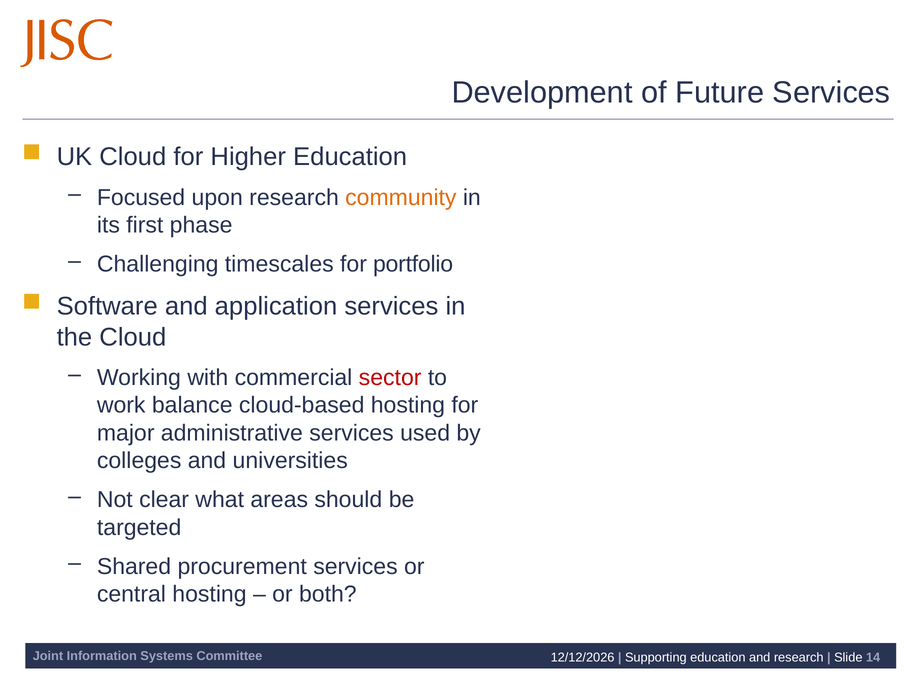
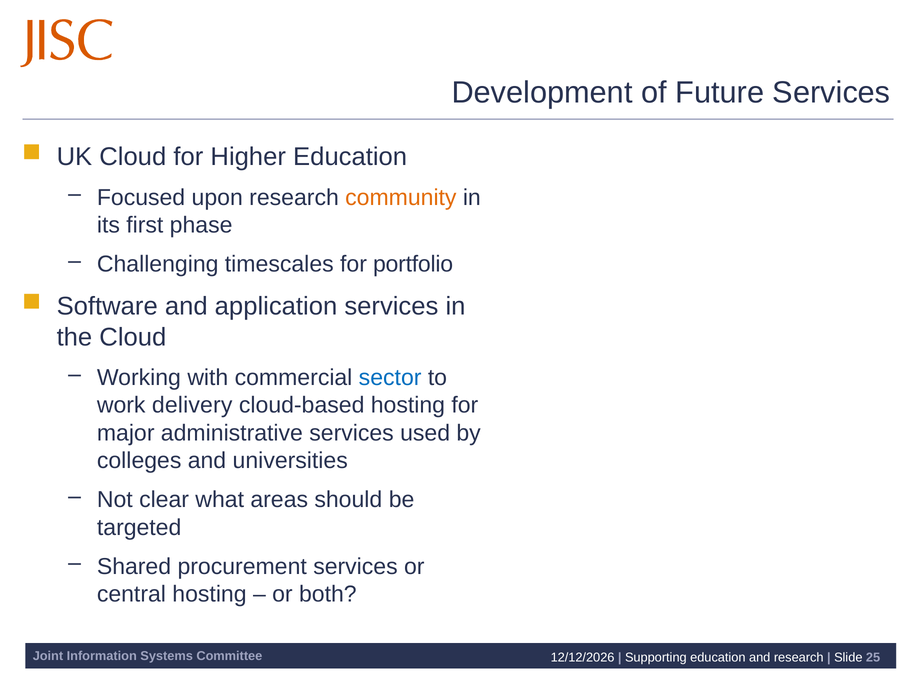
sector colour: red -> blue
balance: balance -> delivery
14: 14 -> 25
